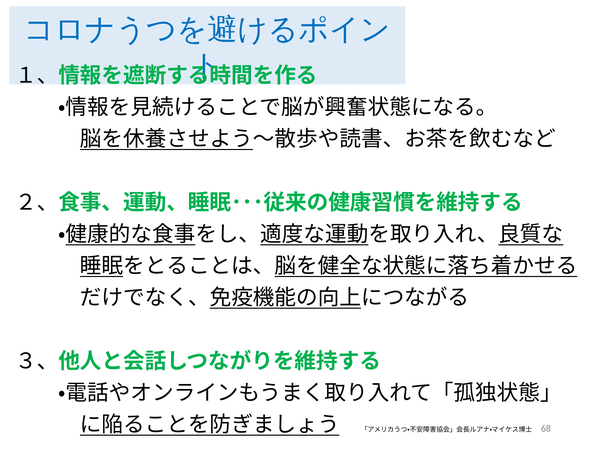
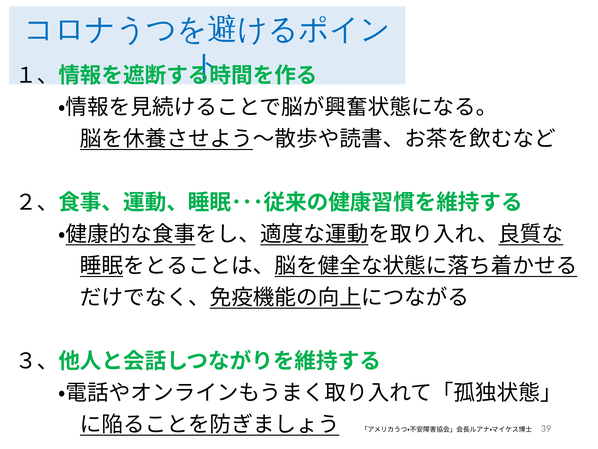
68: 68 -> 39
